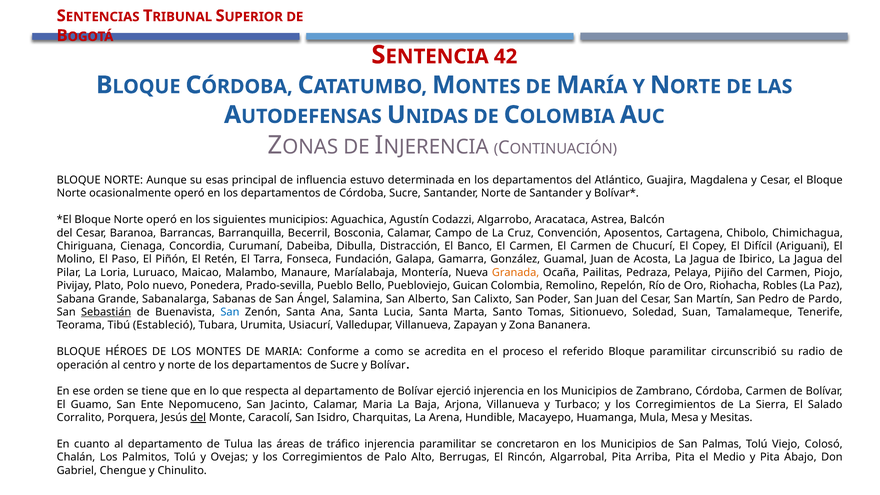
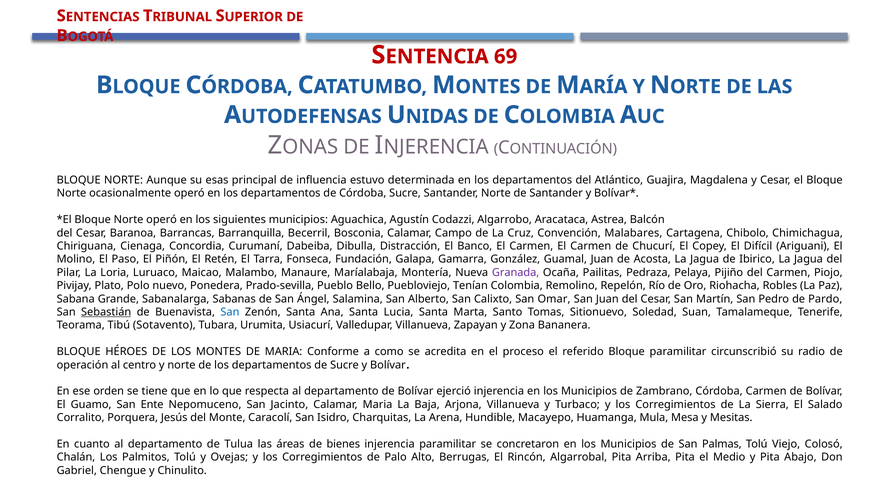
42: 42 -> 69
Aposentos: Aposentos -> Malabares
Granada colour: orange -> purple
Guican: Guican -> Tenían
Poder: Poder -> Omar
Estableció: Estableció -> Sotavento
del at (198, 418) underline: present -> none
tráfico: tráfico -> bienes
